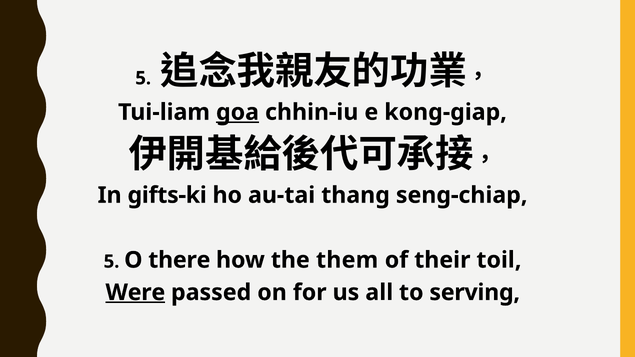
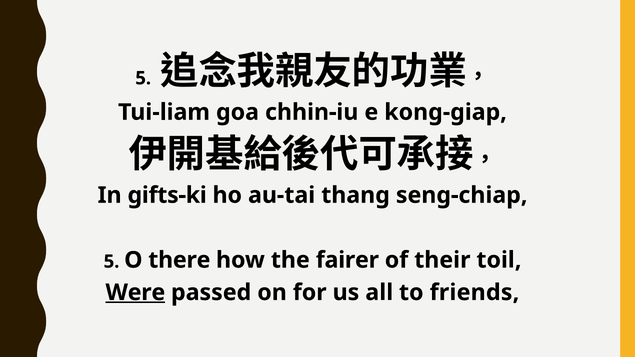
goa underline: present -> none
them: them -> fairer
serving: serving -> friends
